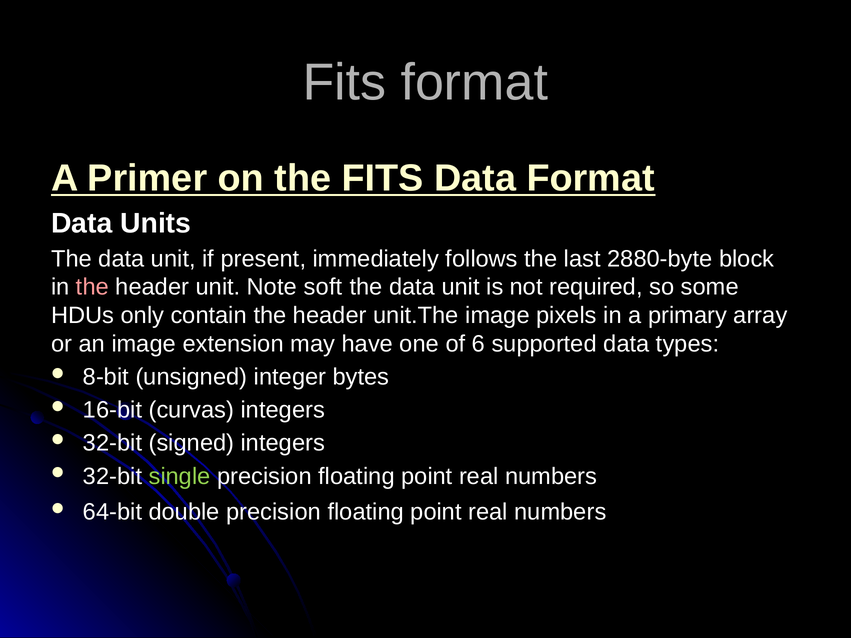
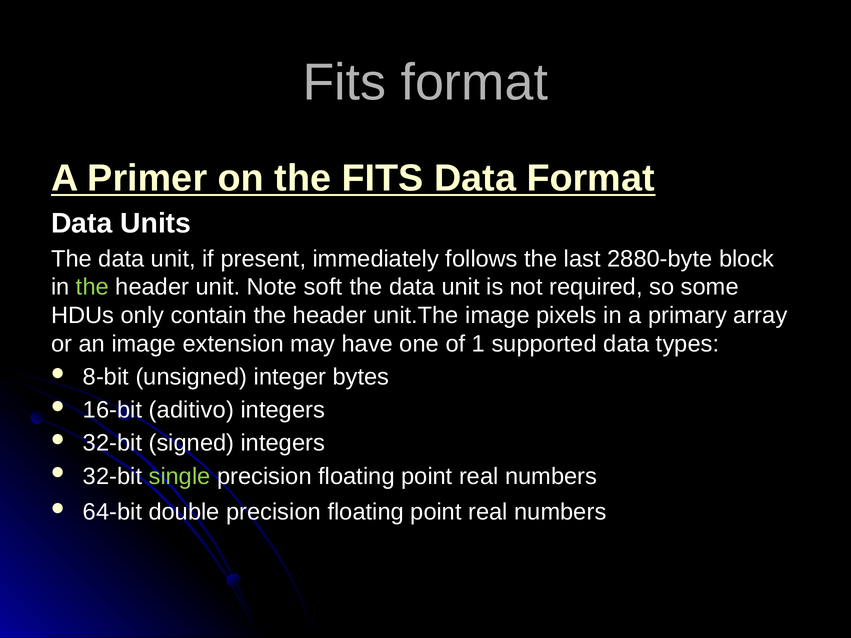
the at (92, 287) colour: pink -> light green
6: 6 -> 1
curvas: curvas -> aditivo
